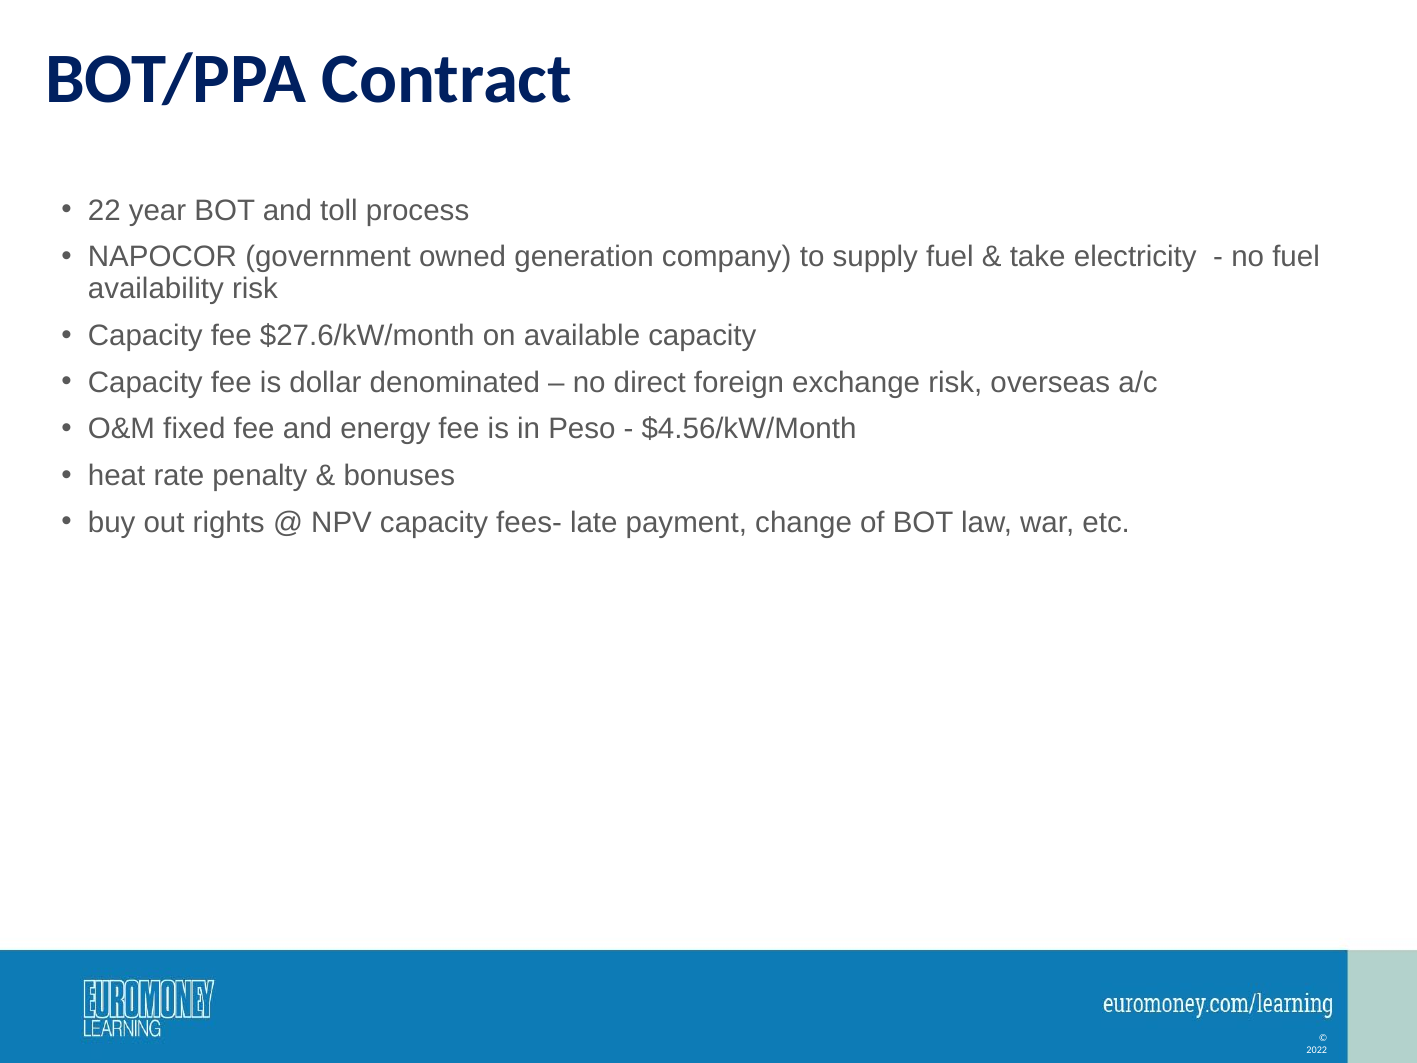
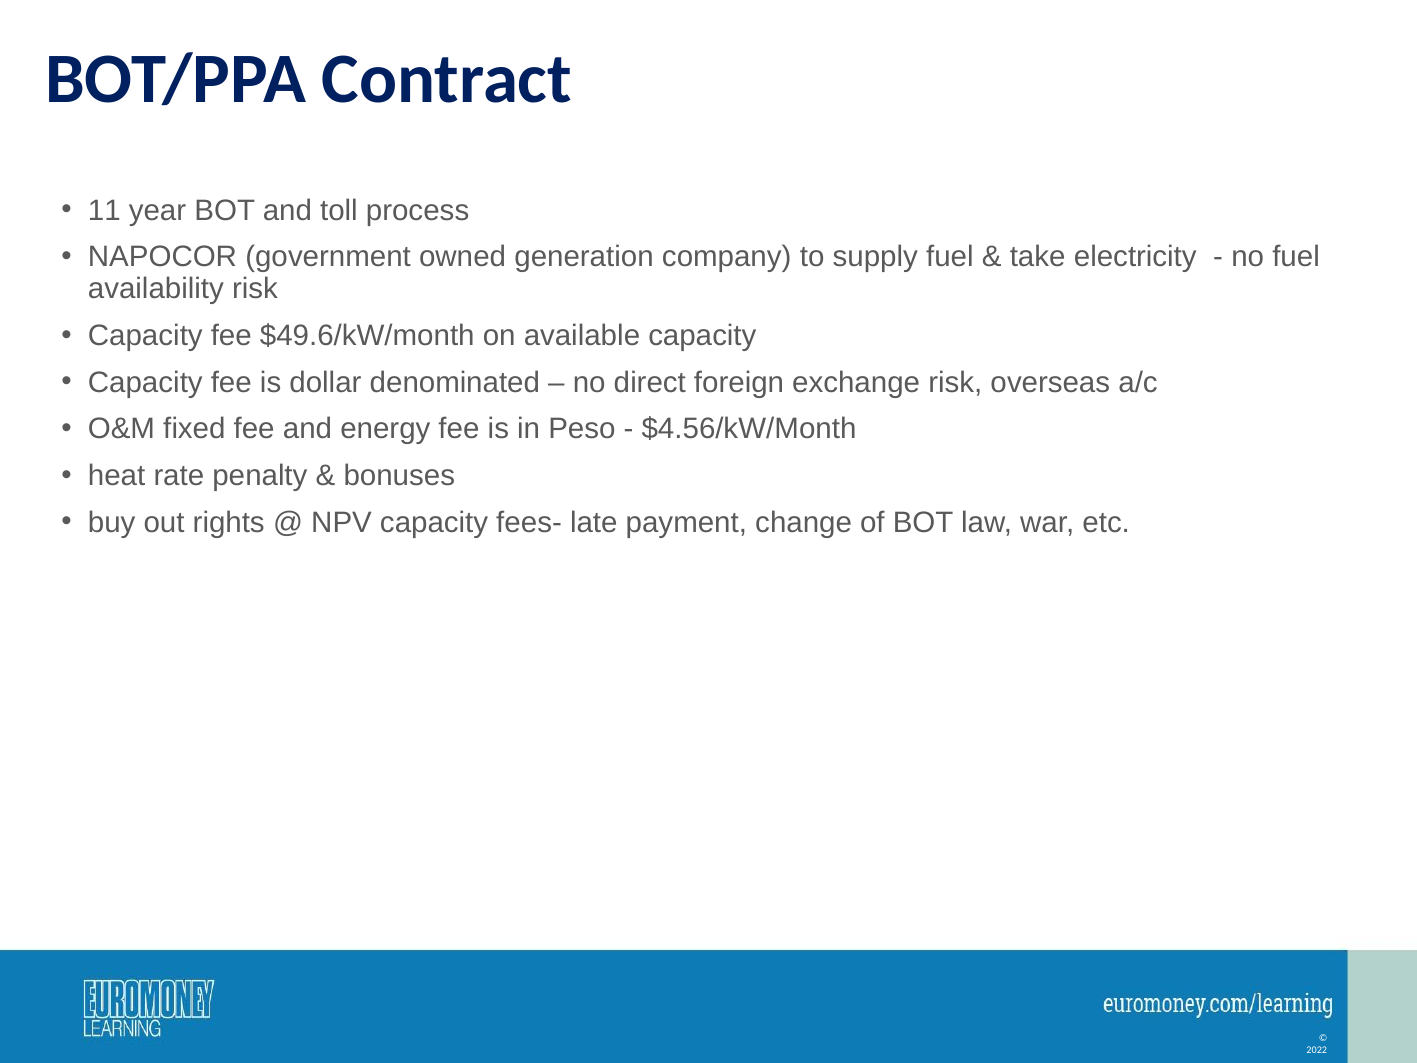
22: 22 -> 11
$27.6/kW/month: $27.6/kW/month -> $49.6/kW/month
